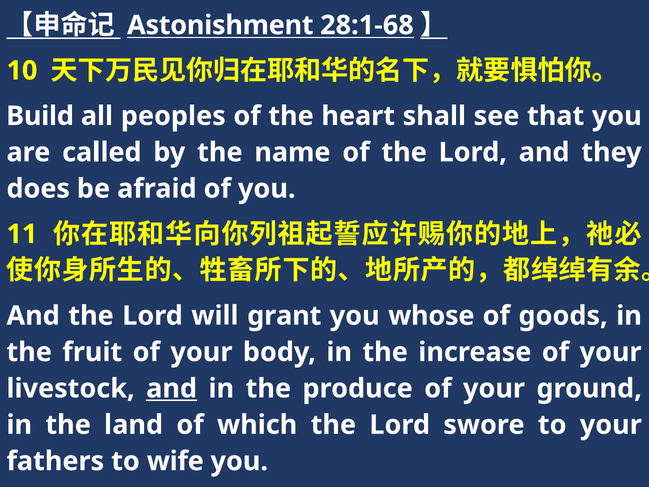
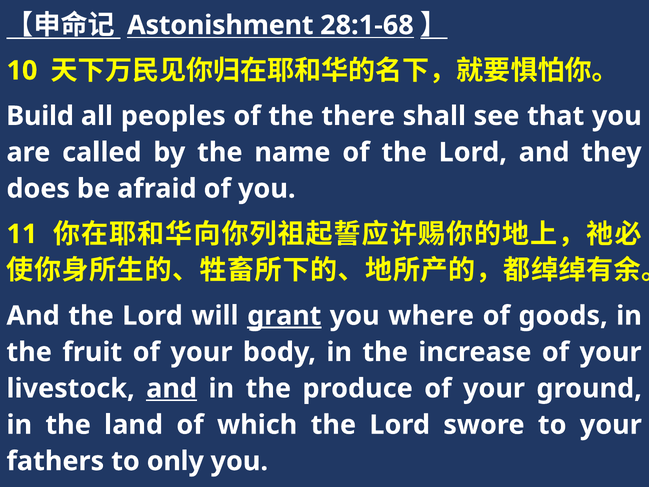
heart: heart -> there
grant underline: none -> present
whose: whose -> where
wife: wife -> only
